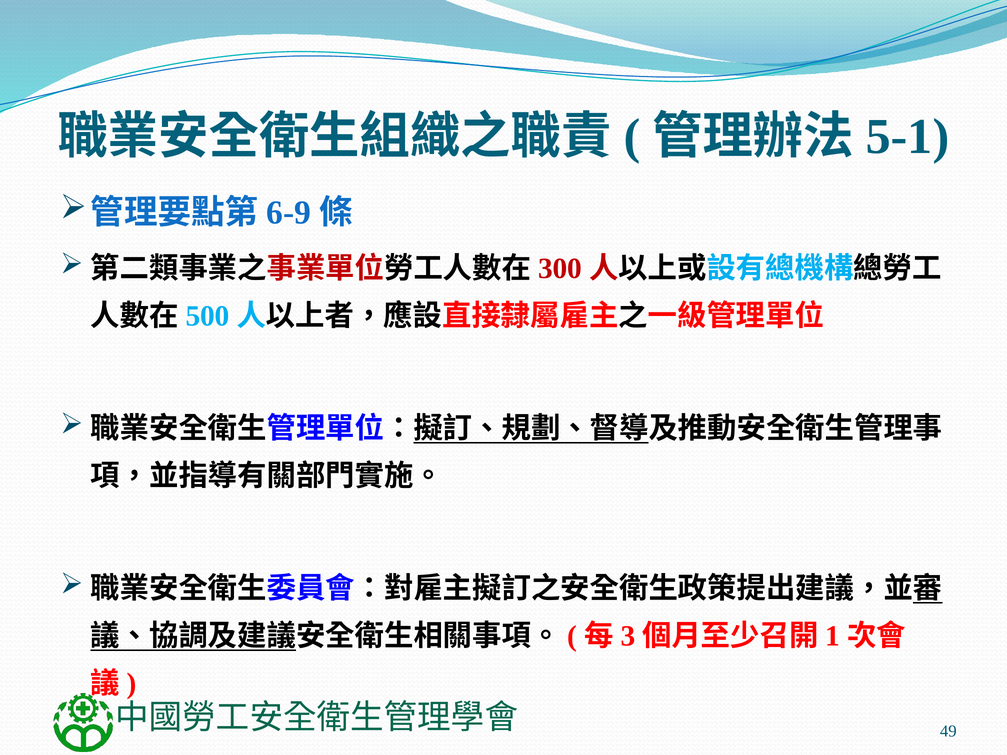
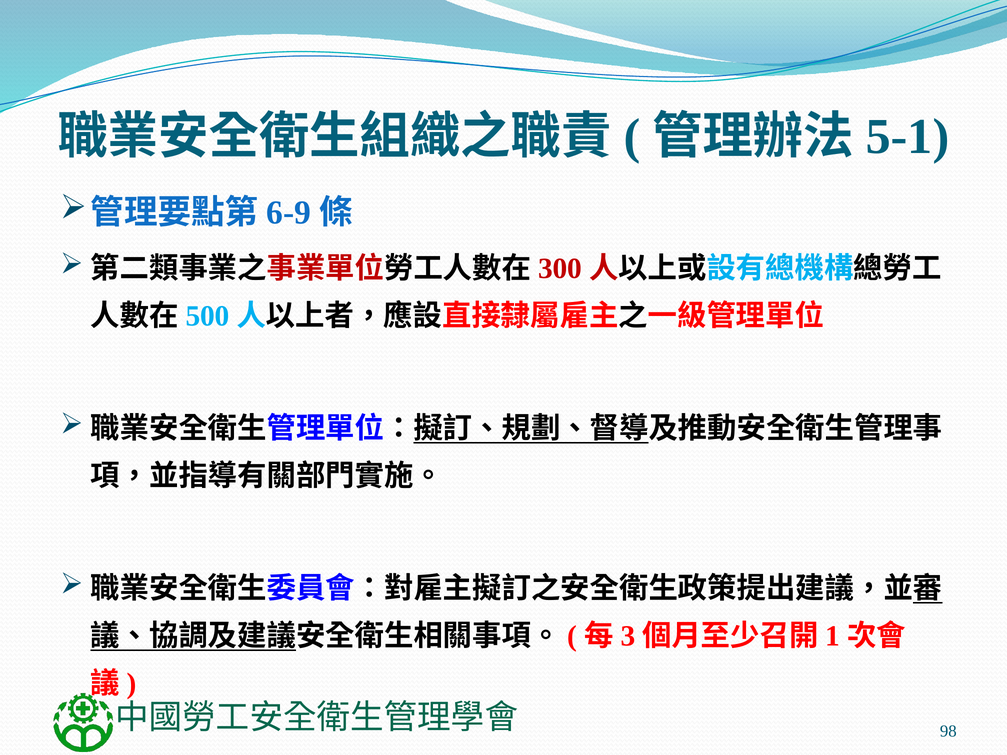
49: 49 -> 98
